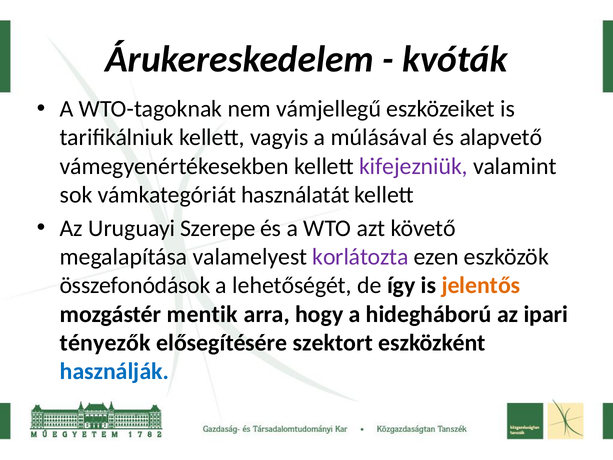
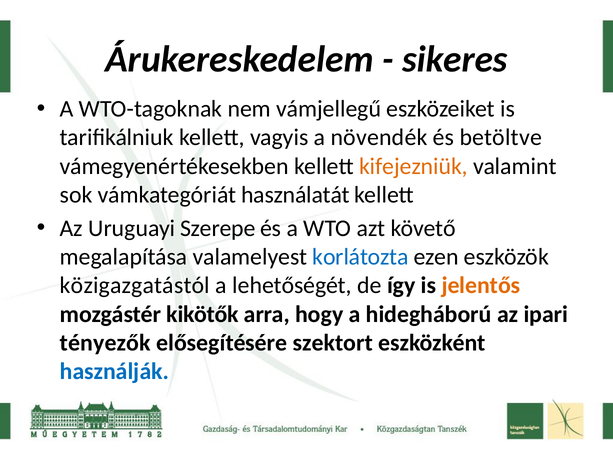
kvóták: kvóták -> sikeres
múlásával: múlásával -> növendék
alapvető: alapvető -> betöltve
kifejezniük colour: purple -> orange
korlátozta colour: purple -> blue
összefonódások: összefonódások -> közigazgatástól
mentik: mentik -> kikötők
